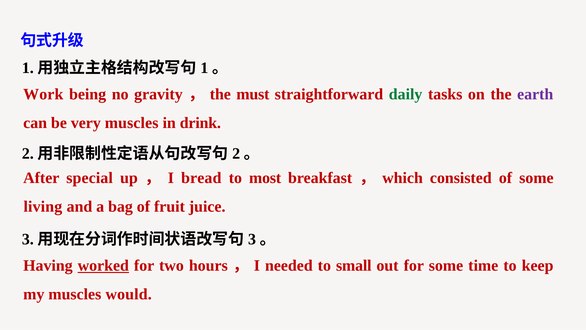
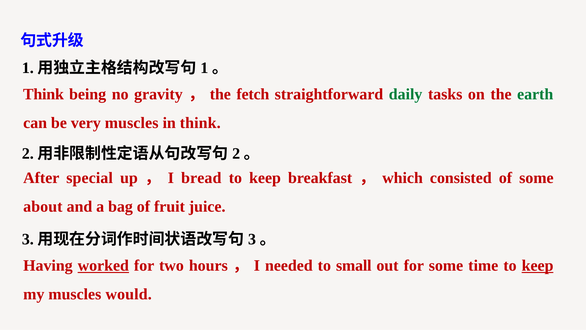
Work at (43, 94): Work -> Think
must: must -> fetch
earth colour: purple -> green
in drink: drink -> think
most at (265, 178): most -> keep
living: living -> about
keep at (538, 265) underline: none -> present
